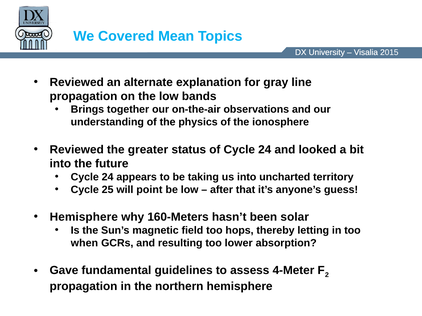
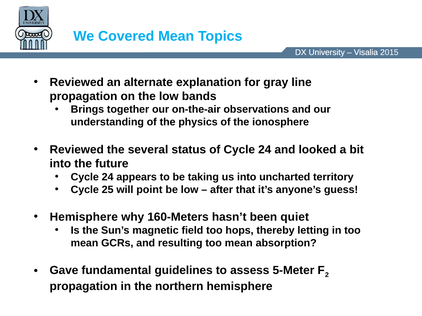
greater: greater -> several
solar: solar -> quiet
when at (84, 243): when -> mean
resulting too lower: lower -> mean
4-Meter: 4-Meter -> 5-Meter
